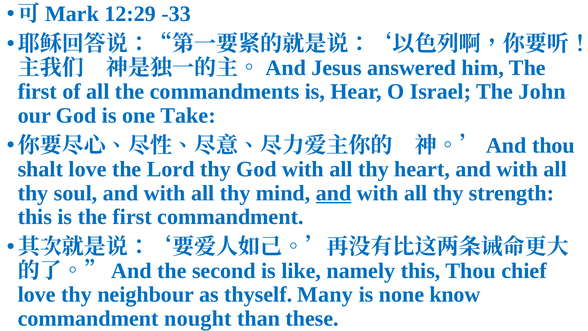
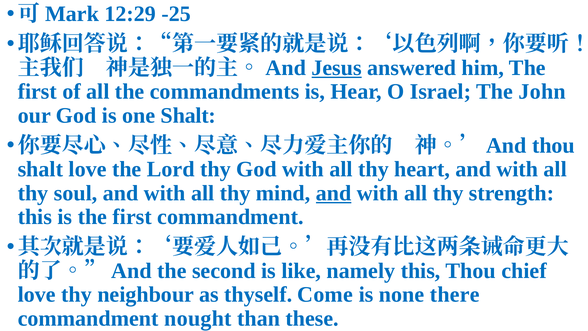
-33: -33 -> -25
Jesus underline: none -> present
one Take: Take -> Shalt
Many: Many -> Come
know: know -> there
